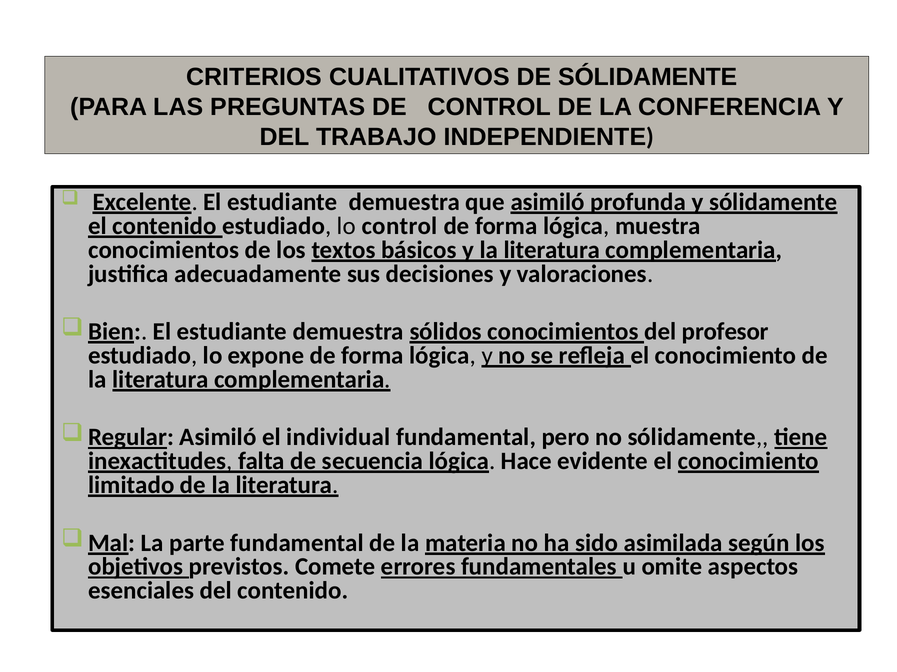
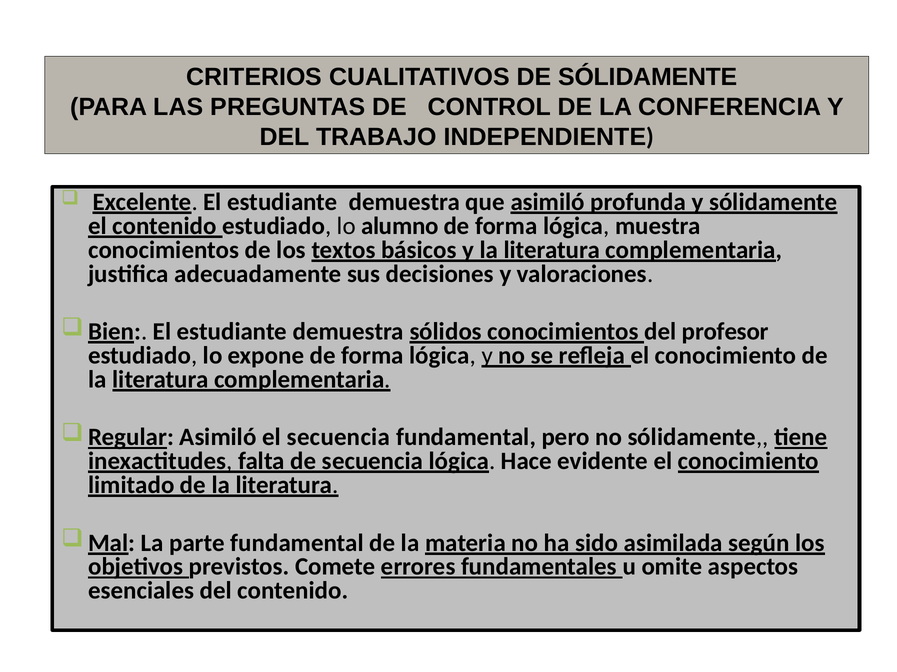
lo control: control -> alumno
el individual: individual -> secuencia
